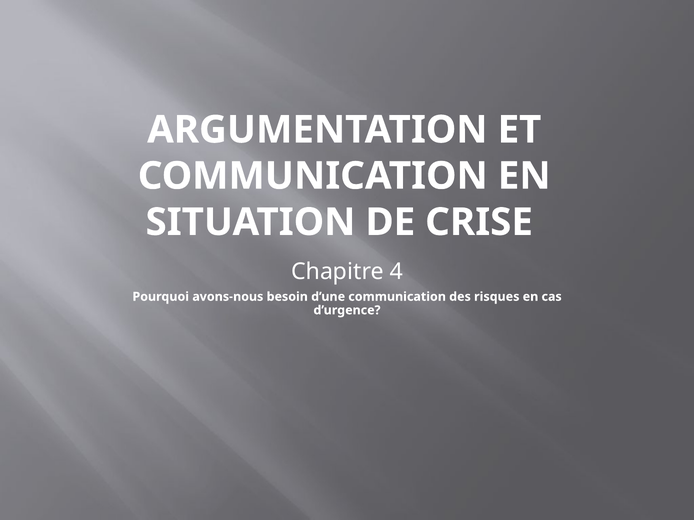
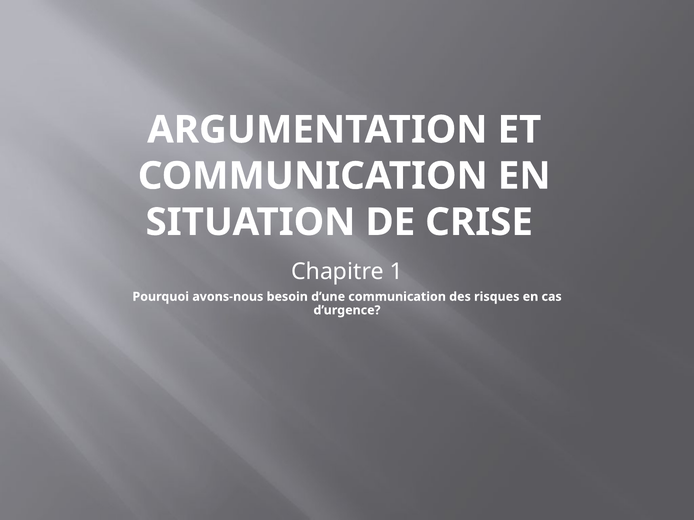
4: 4 -> 1
